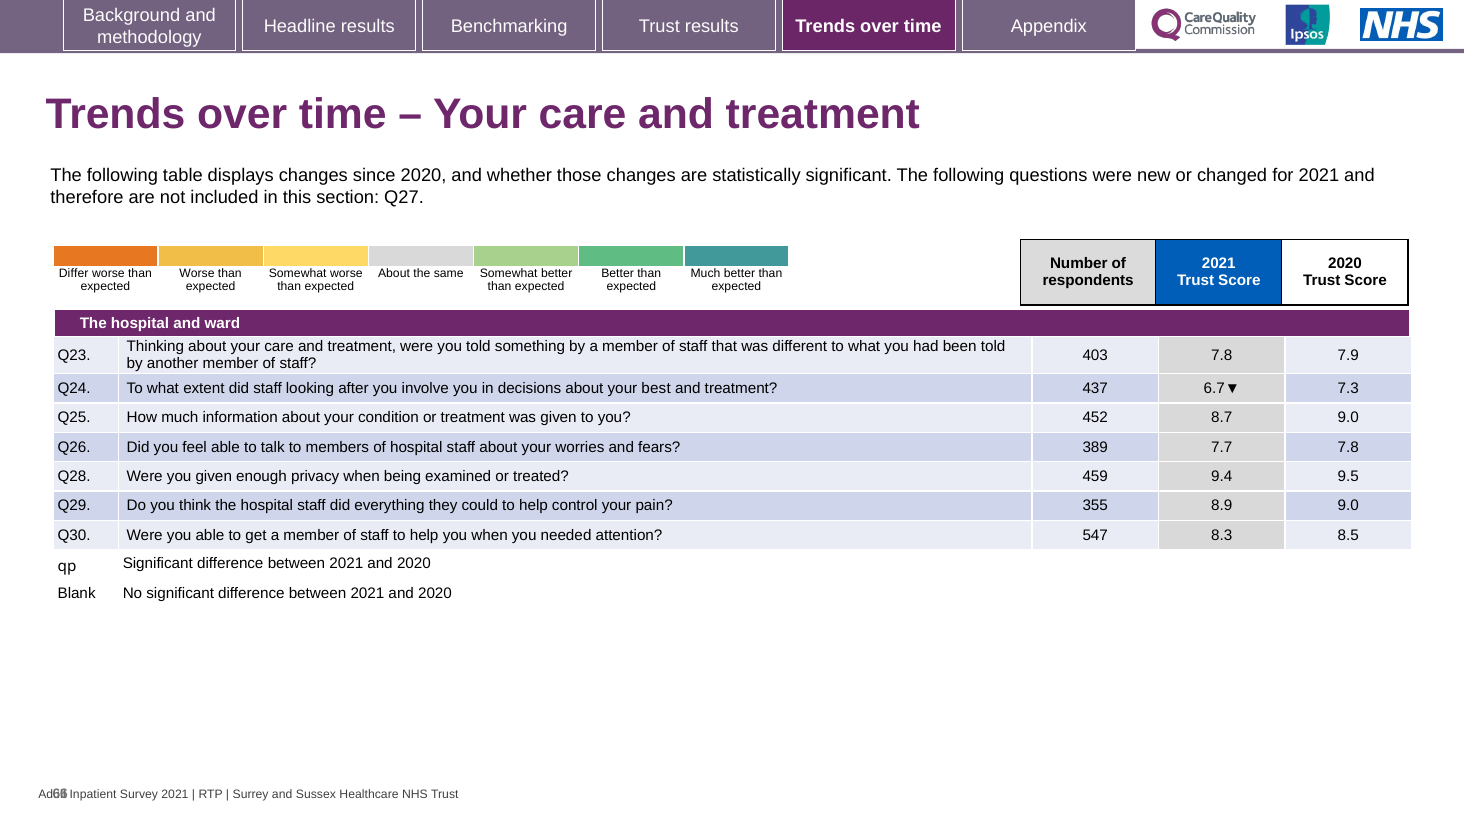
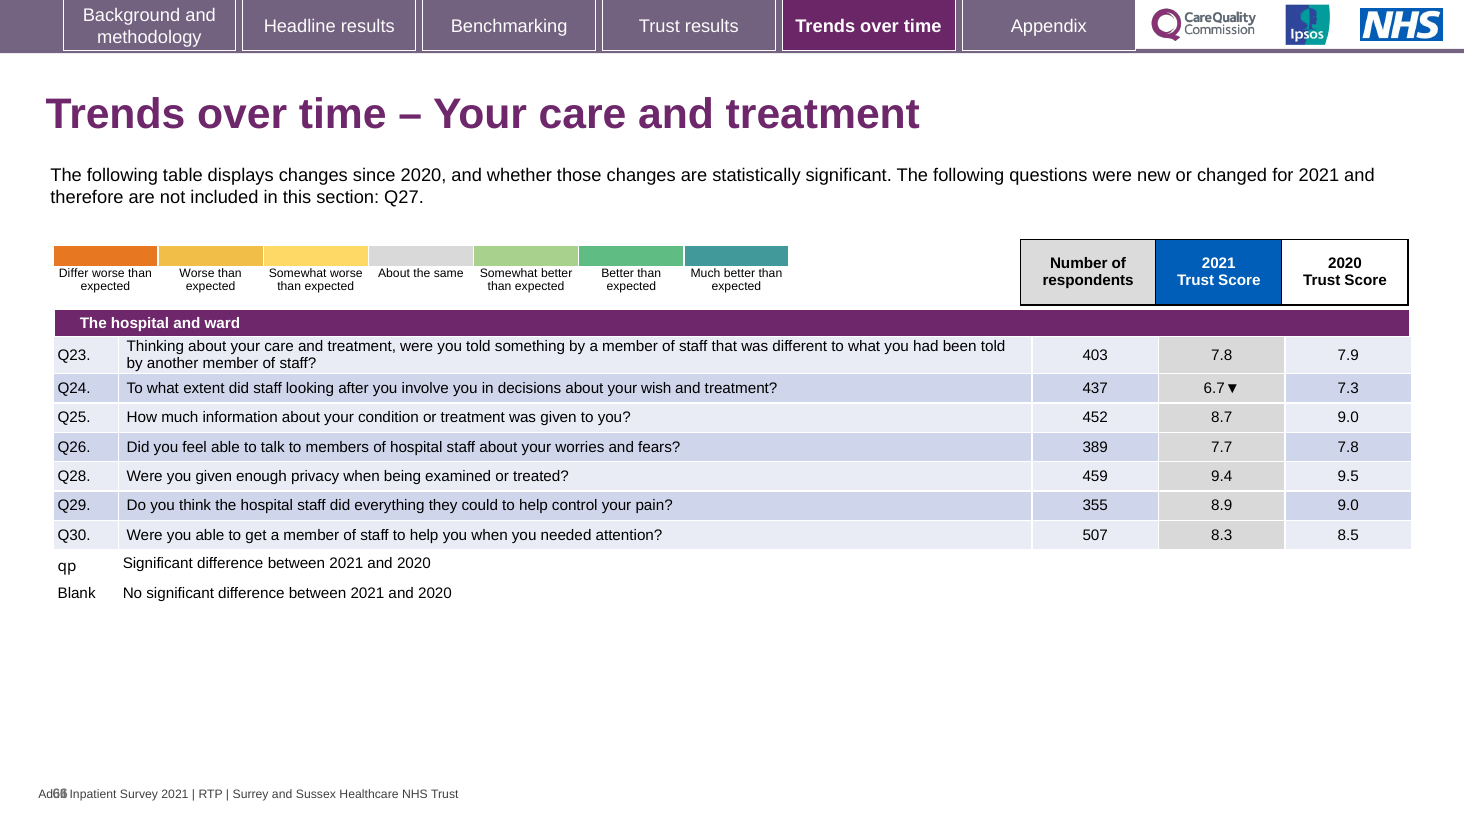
best: best -> wish
547: 547 -> 507
